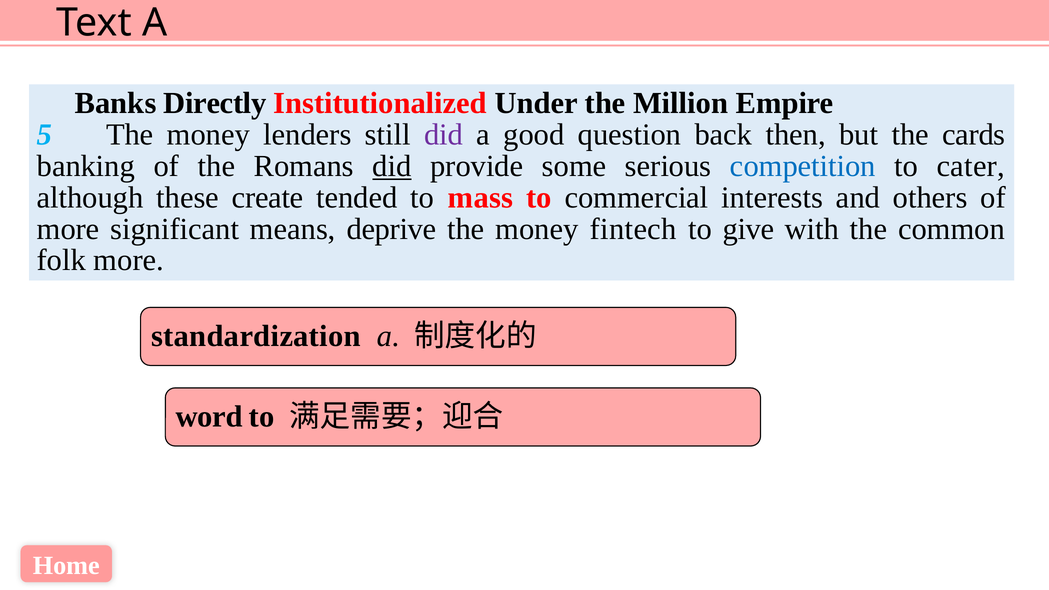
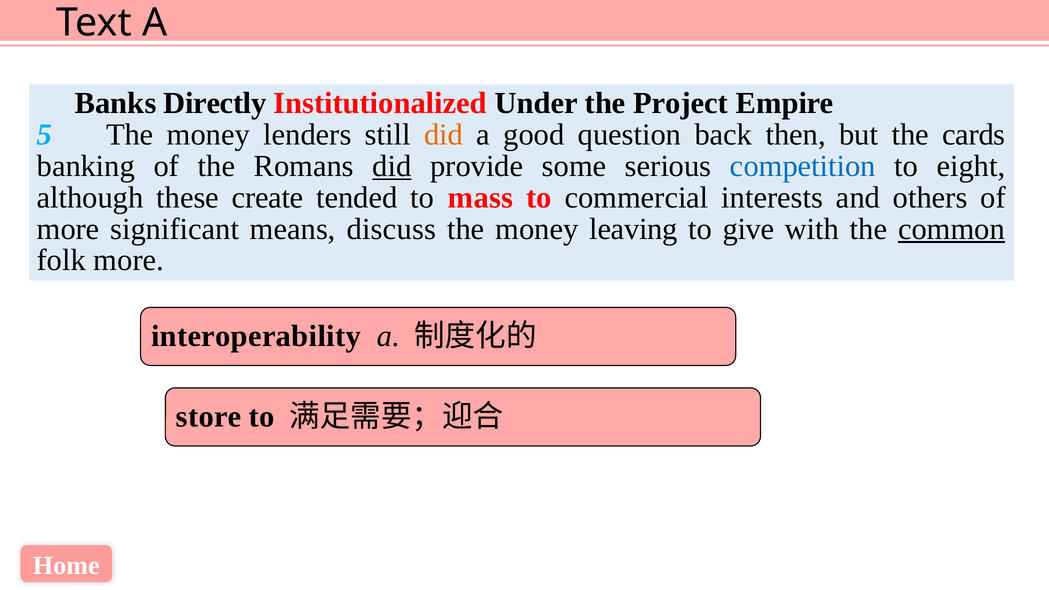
Million: Million -> Project
did at (444, 135) colour: purple -> orange
cater: cater -> eight
deprive: deprive -> discuss
fintech: fintech -> leaving
common underline: none -> present
standardization: standardization -> interoperability
word: word -> store
